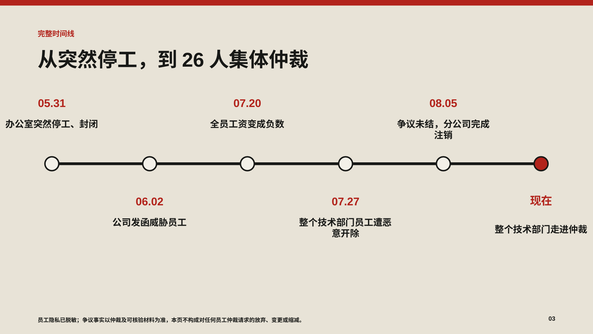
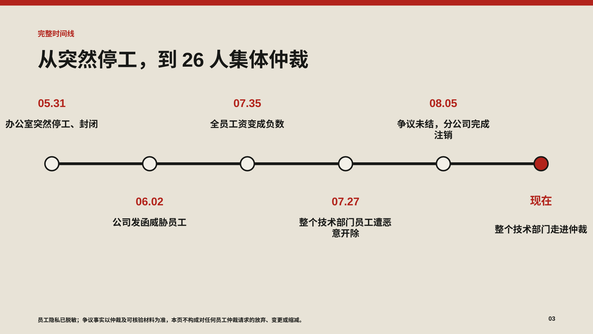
07.20: 07.20 -> 07.35
